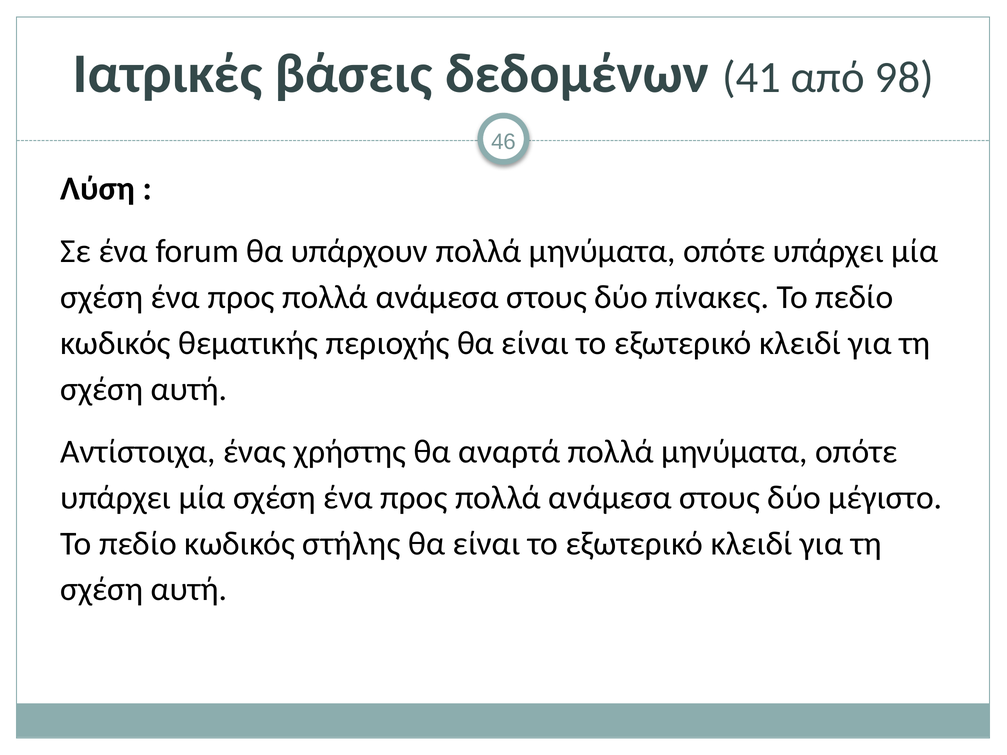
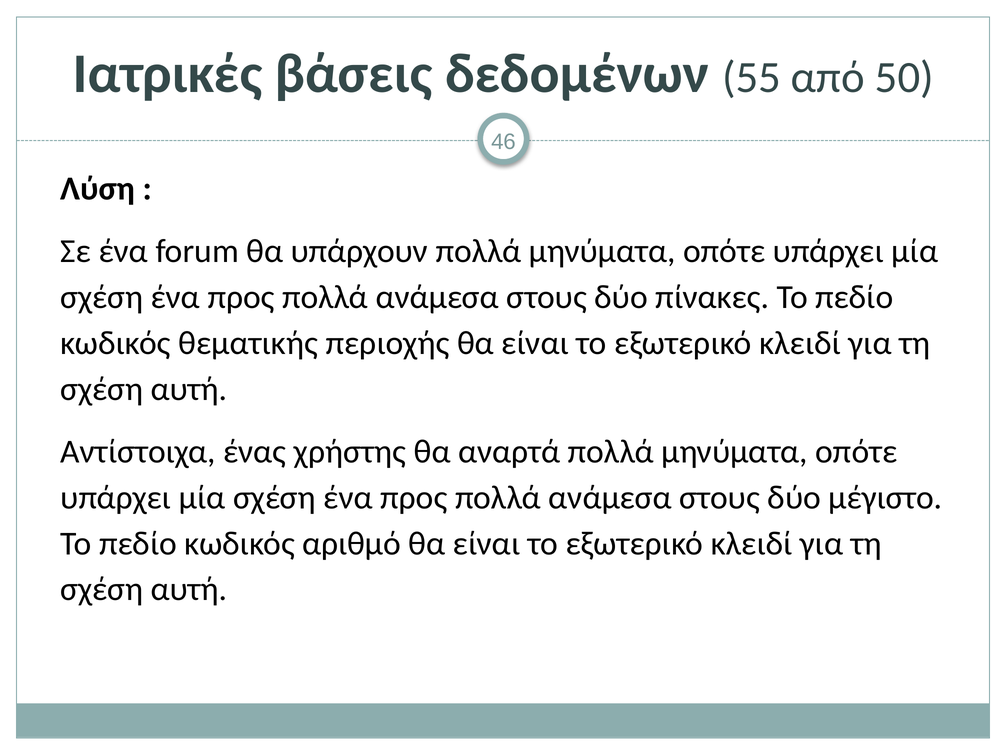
41: 41 -> 55
98: 98 -> 50
στήλης: στήλης -> αριθμό
